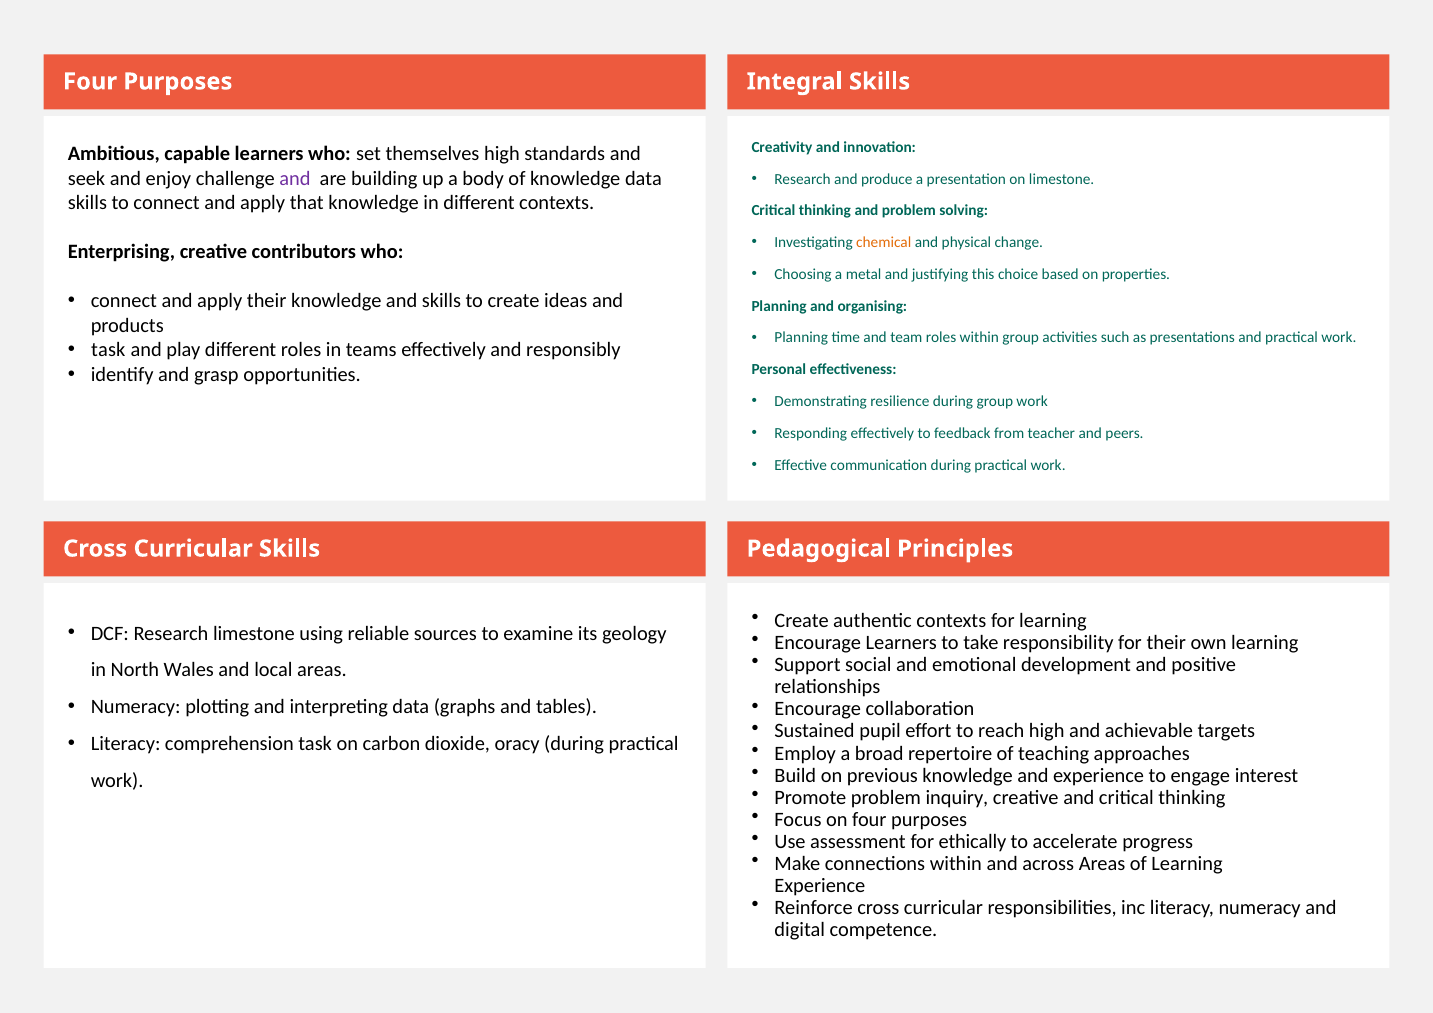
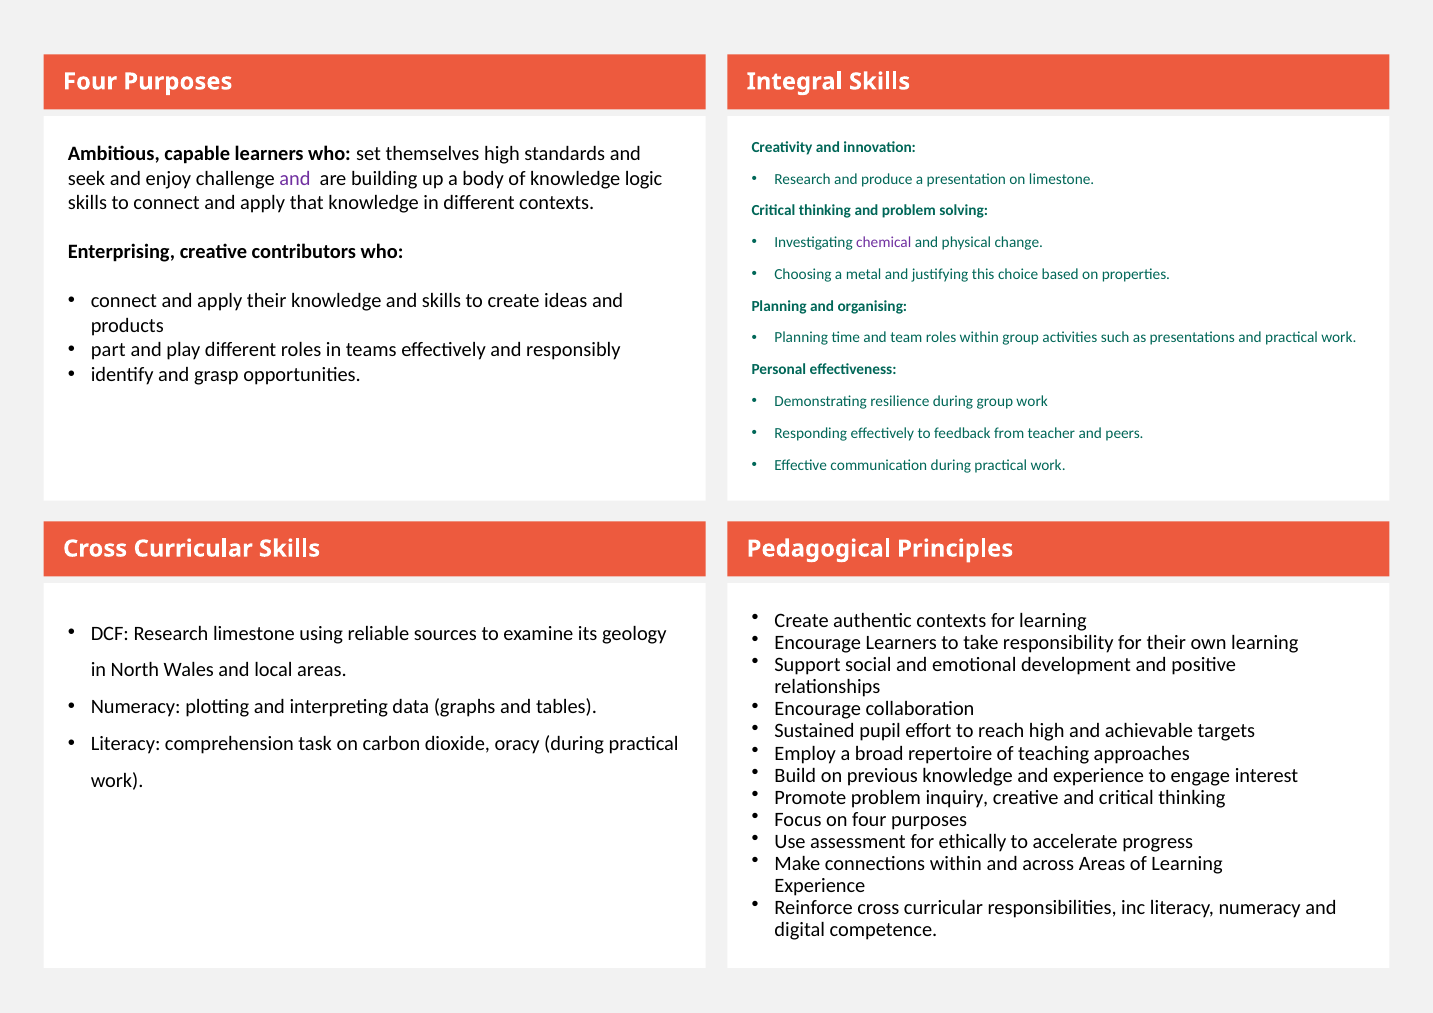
knowledge data: data -> logic
chemical colour: orange -> purple
task at (108, 350): task -> part
